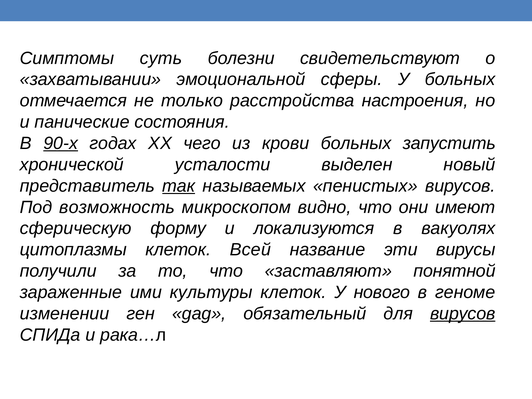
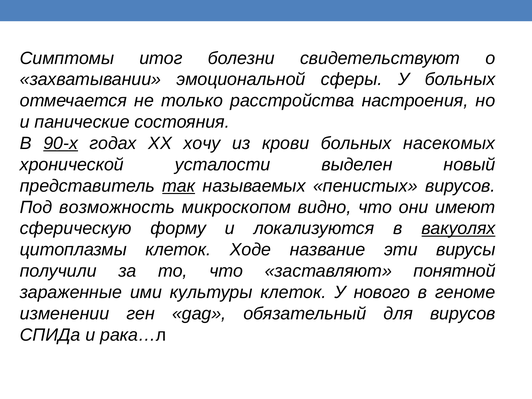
суть: суть -> итог
чего: чего -> хочу
запустить: запустить -> насекомых
вакуолях underline: none -> present
Всей: Всей -> Ходе
вирусов at (463, 314) underline: present -> none
